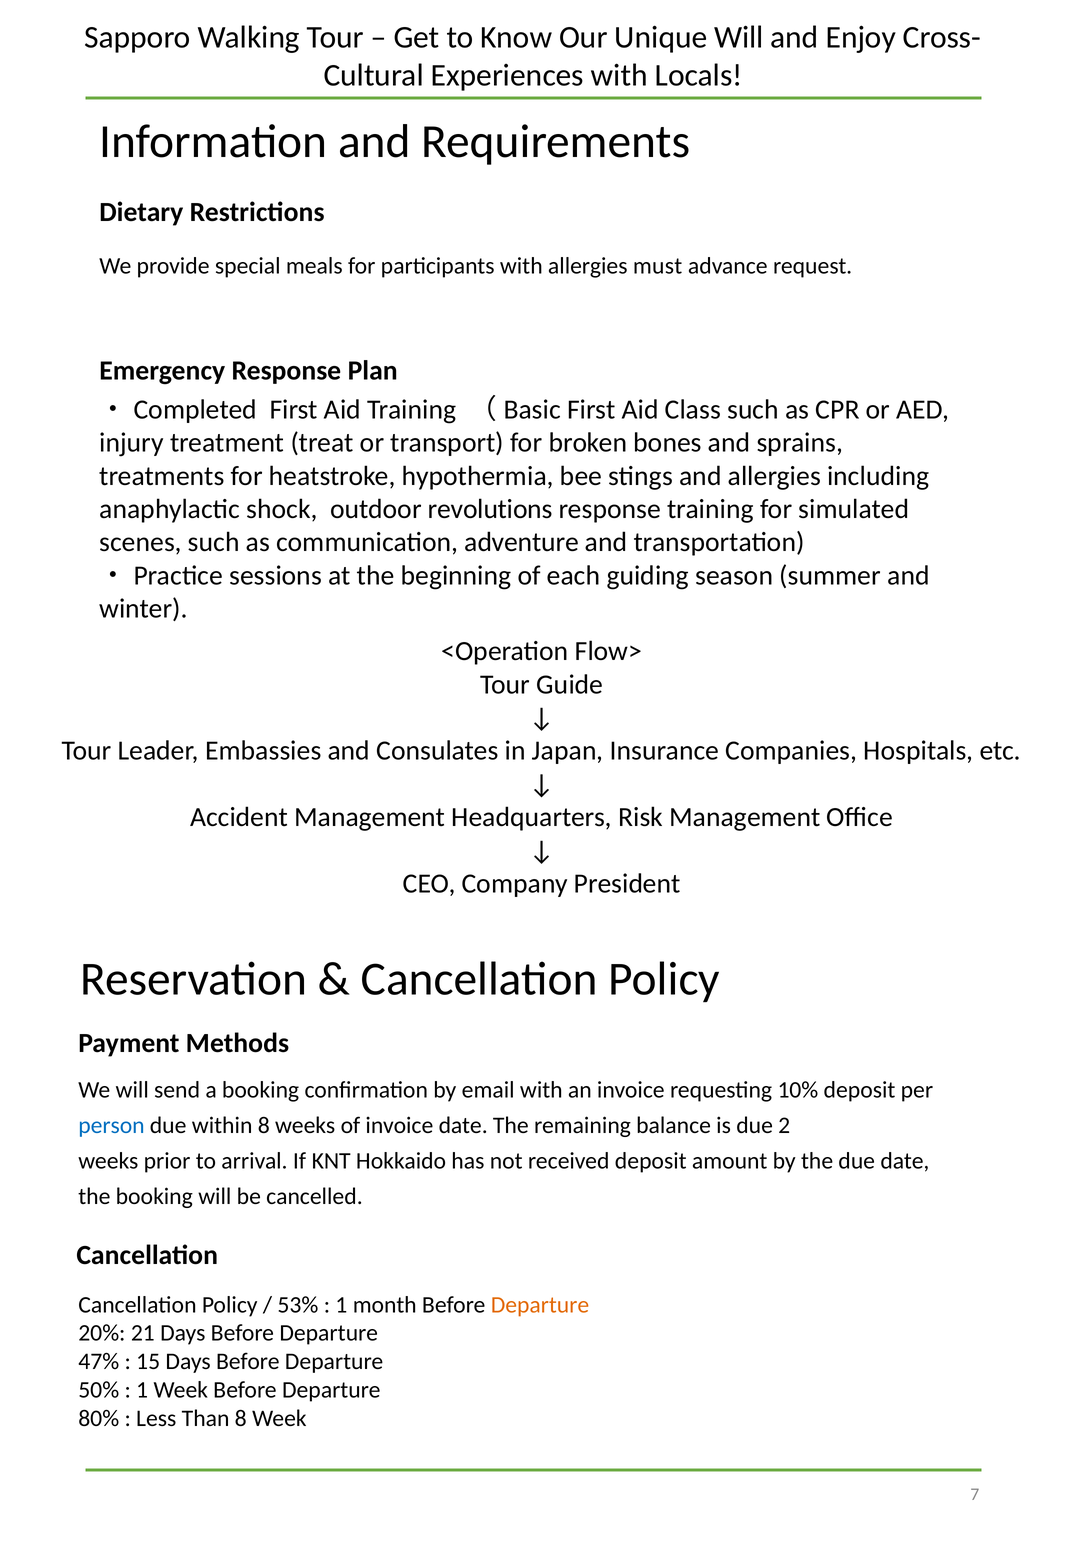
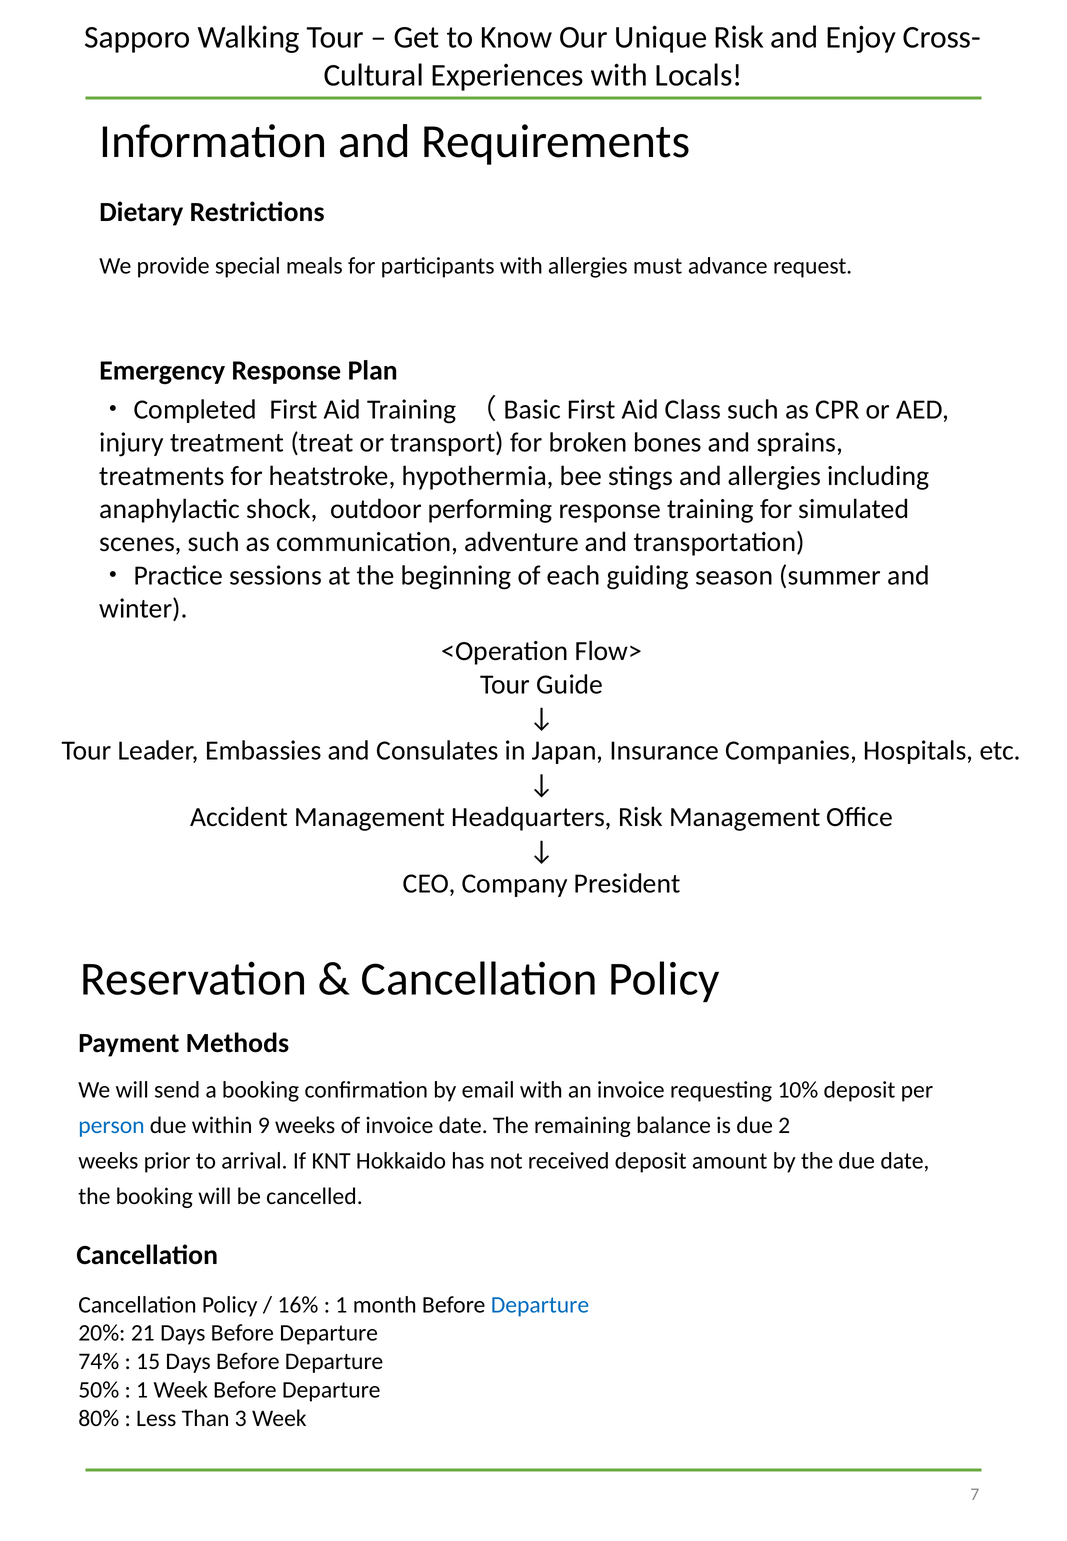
Unique Will: Will -> Risk
revolutions: revolutions -> performing
within 8: 8 -> 9
53%: 53% -> 16%
Departure at (540, 1305) colour: orange -> blue
47%: 47% -> 74%
Than 8: 8 -> 3
